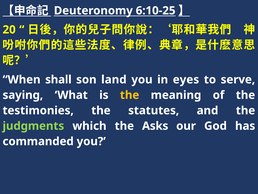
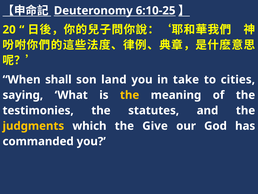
eyes: eyes -> take
serve: serve -> cities
judgments colour: light green -> yellow
Asks: Asks -> Give
